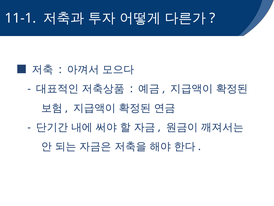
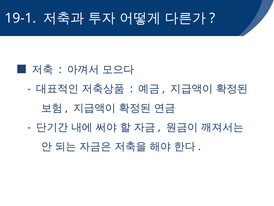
11-1: 11-1 -> 19-1
